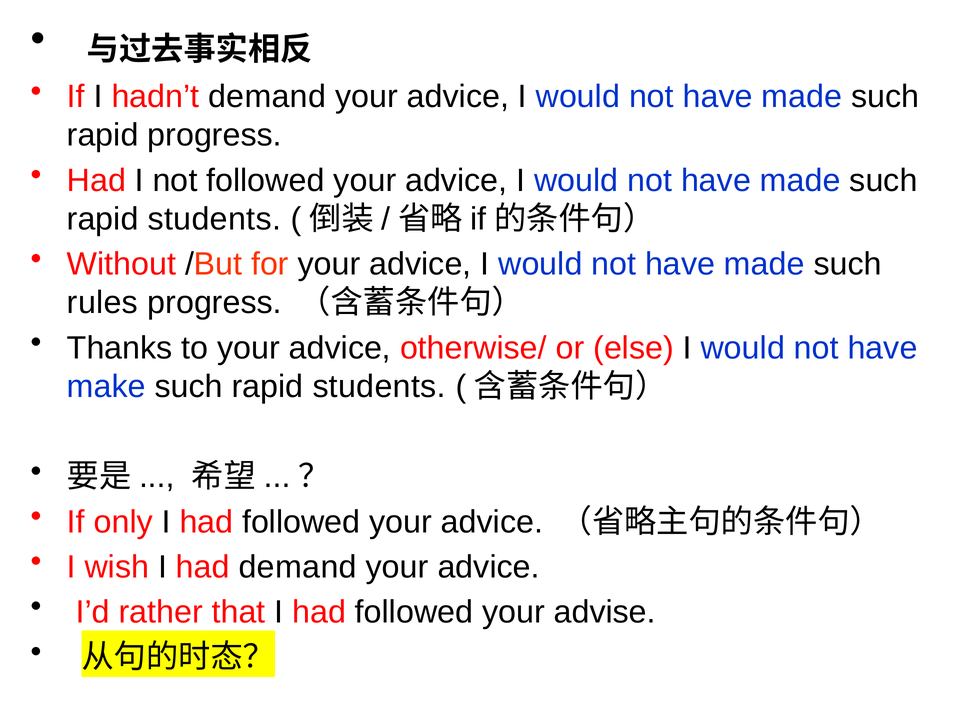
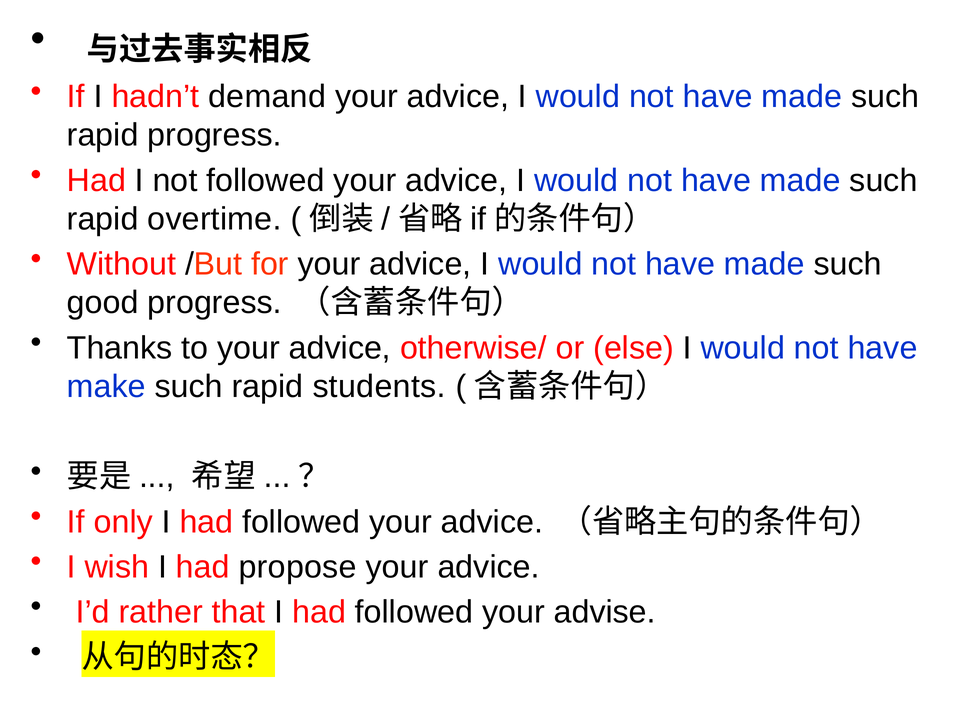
students at (214, 219): students -> overtime
rules: rules -> good
had demand: demand -> propose
